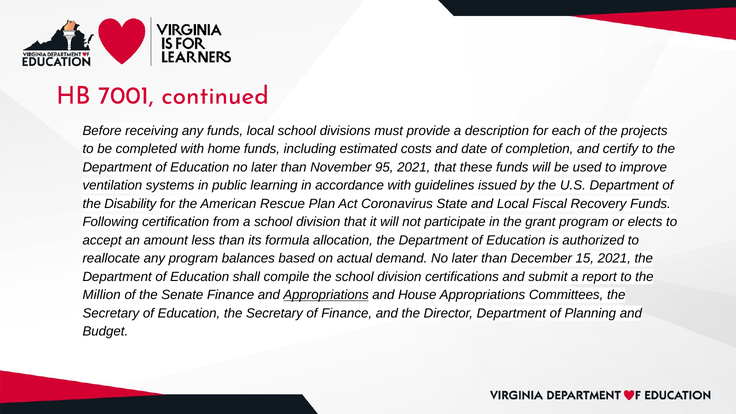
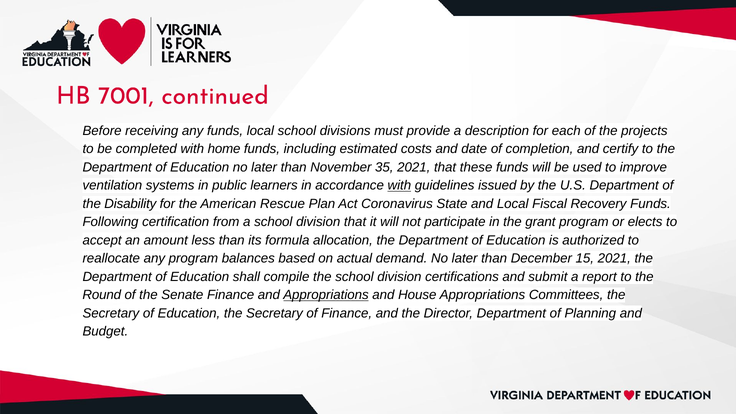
95: 95 -> 35
learning: learning -> learners
with at (399, 186) underline: none -> present
Million: Million -> Round
